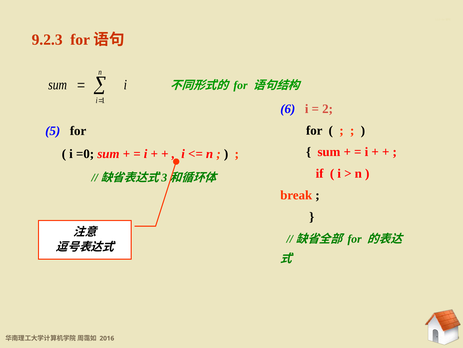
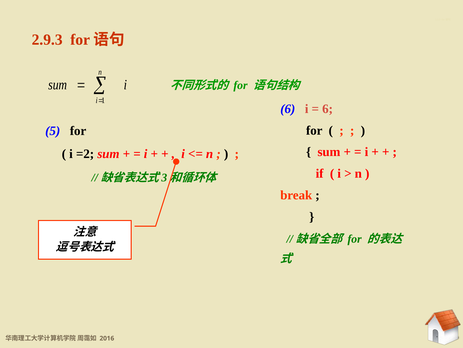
9.2.3: 9.2.3 -> 2.9.3
2 at (328, 109): 2 -> 6
=0: =0 -> =2
